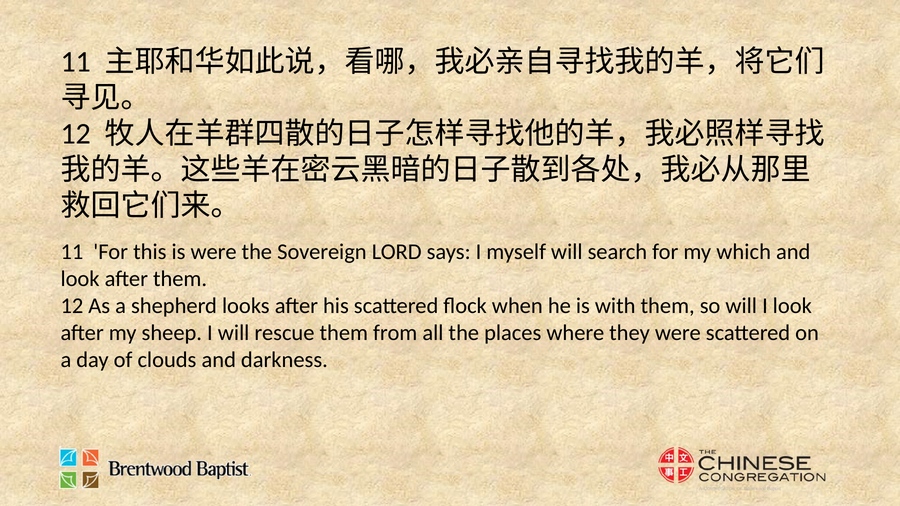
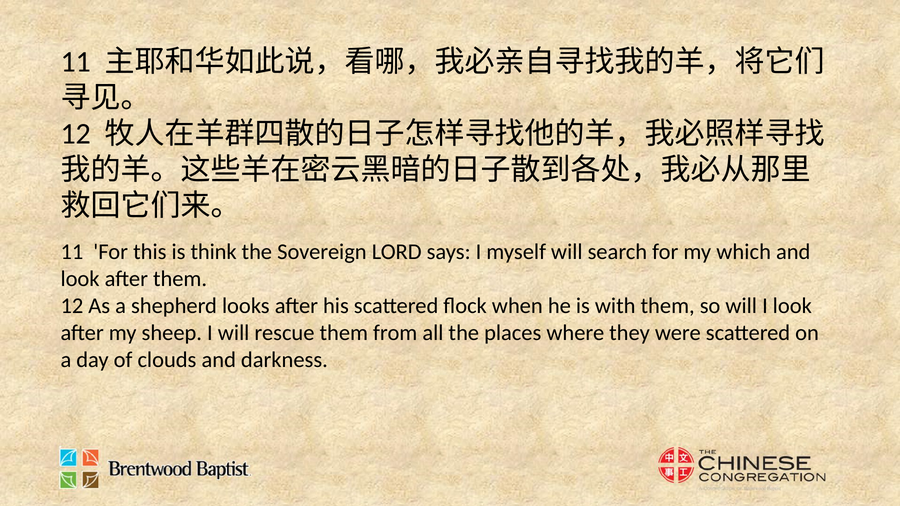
is were: were -> think
